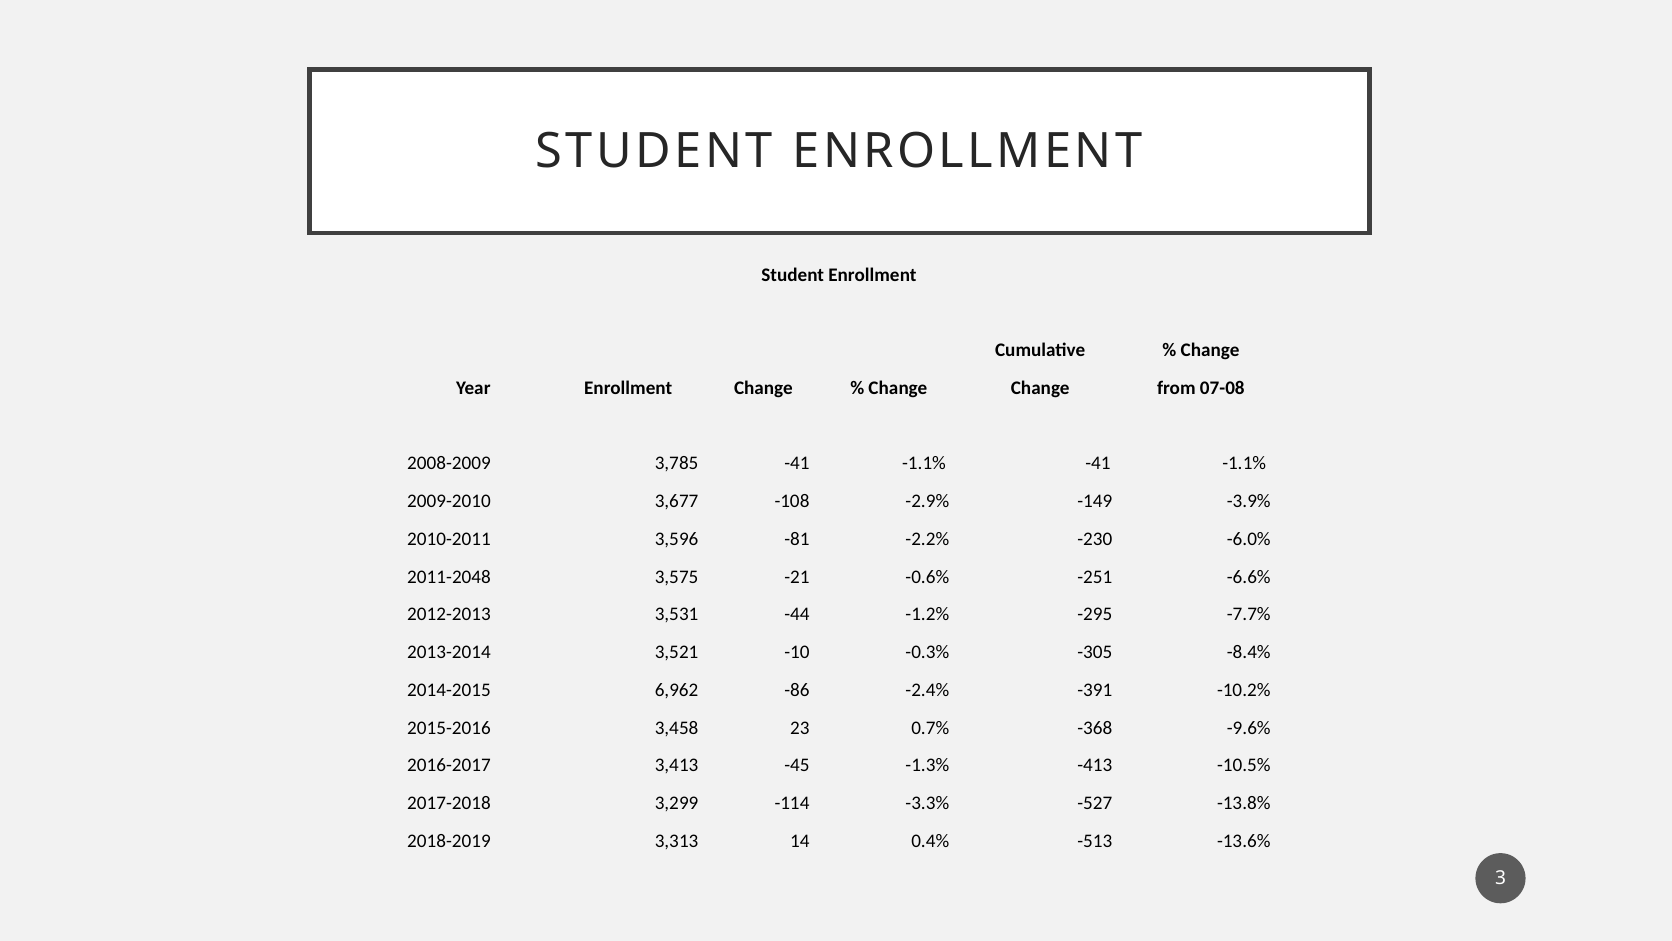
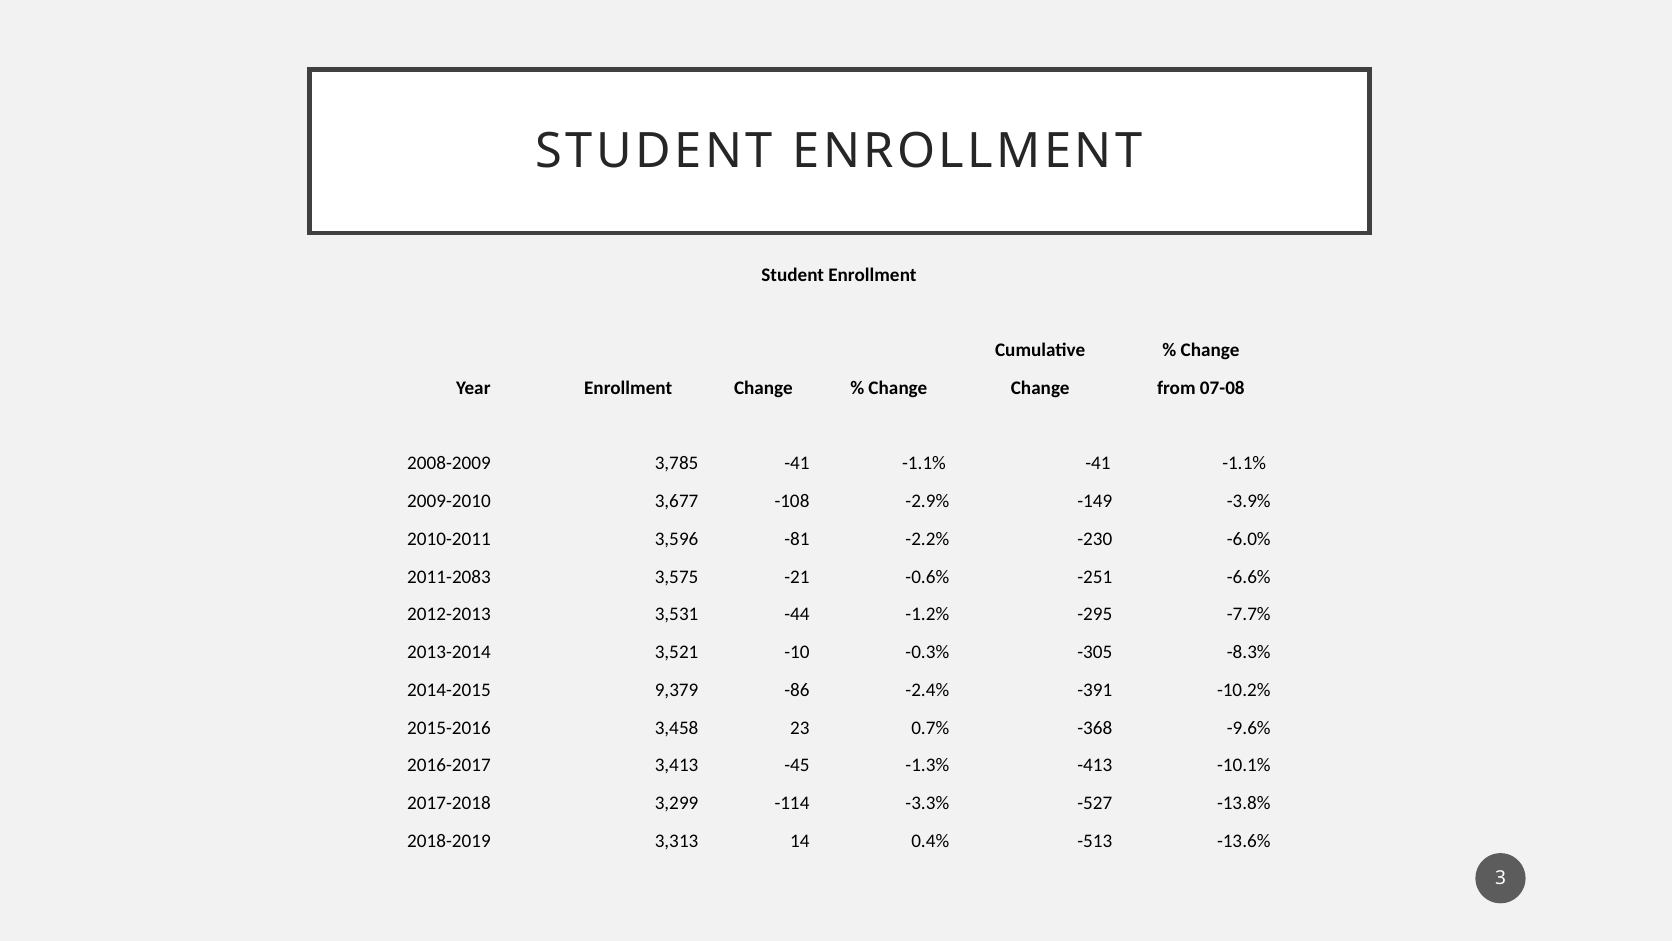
2011-2048: 2011-2048 -> 2011-2083
-8.4%: -8.4% -> -8.3%
6,962: 6,962 -> 9,379
-10.5%: -10.5% -> -10.1%
